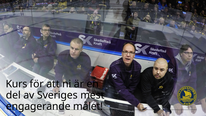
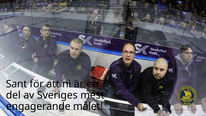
Kurs: Kurs -> Sant
